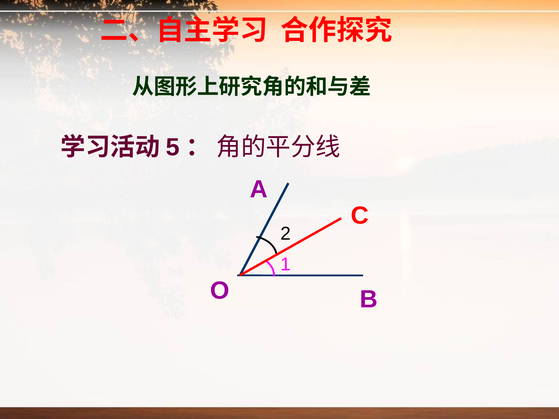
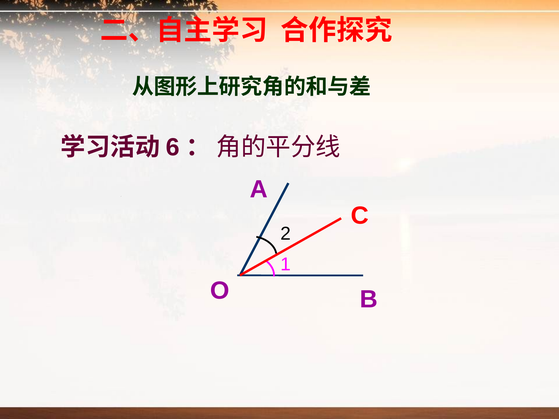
5: 5 -> 6
